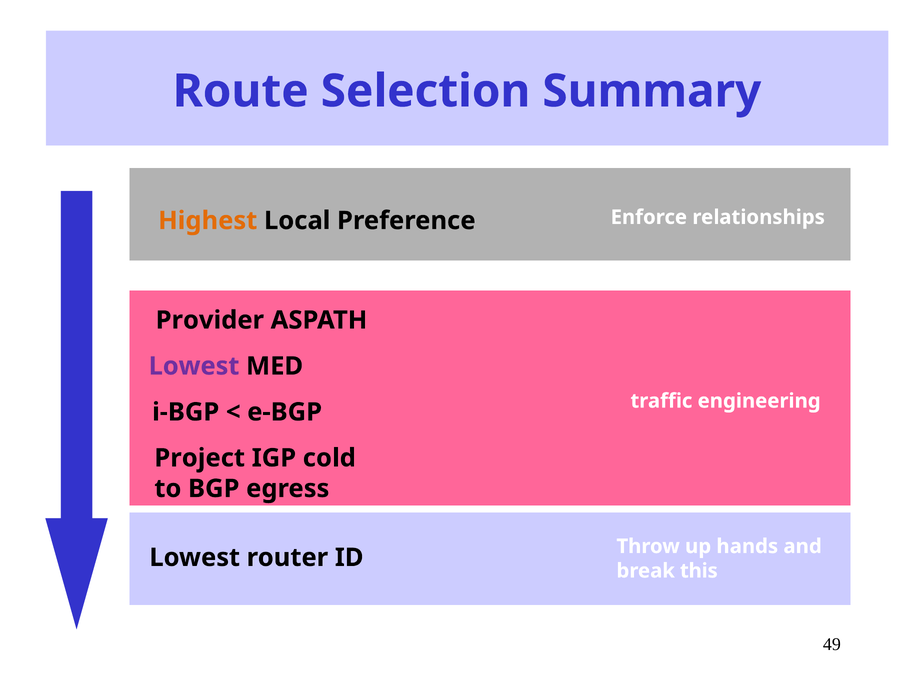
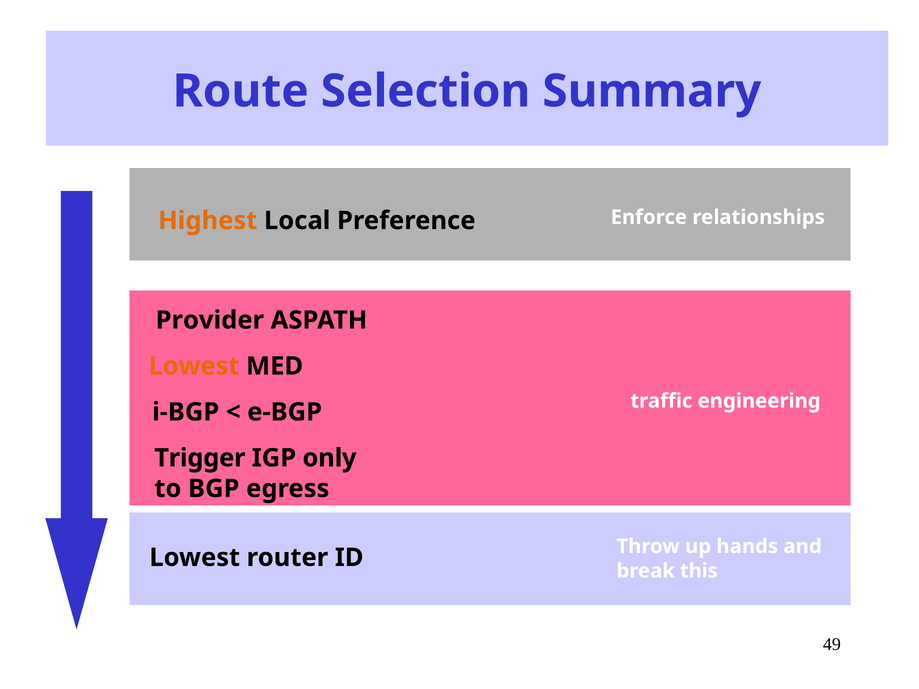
Lowest at (194, 366) colour: purple -> orange
Project: Project -> Trigger
cold: cold -> only
